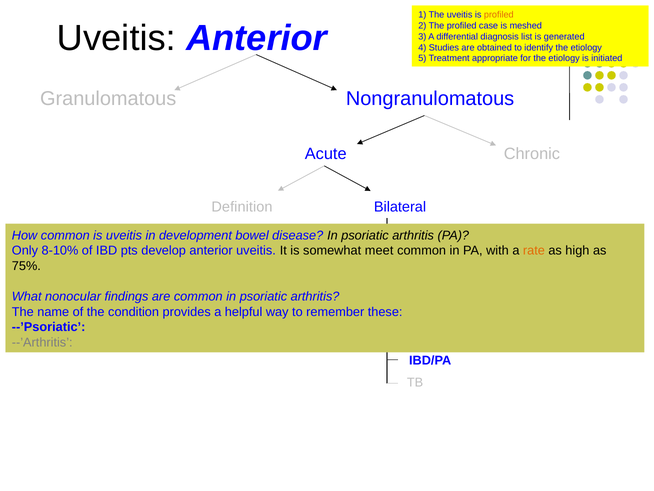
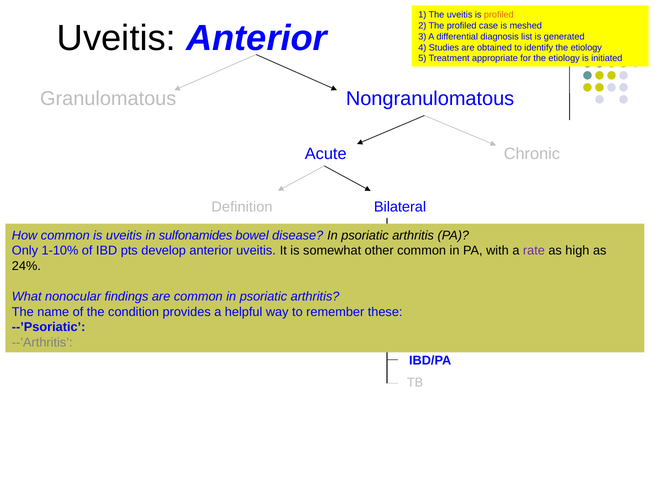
development: development -> sulfonamides
8-10%: 8-10% -> 1-10%
meet: meet -> other
rate colour: orange -> purple
75%: 75% -> 24%
